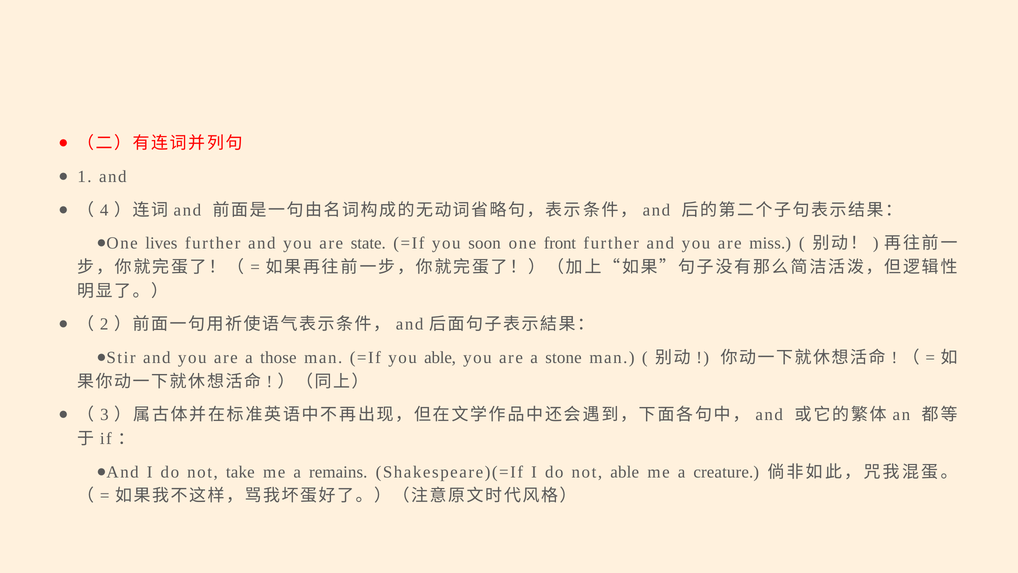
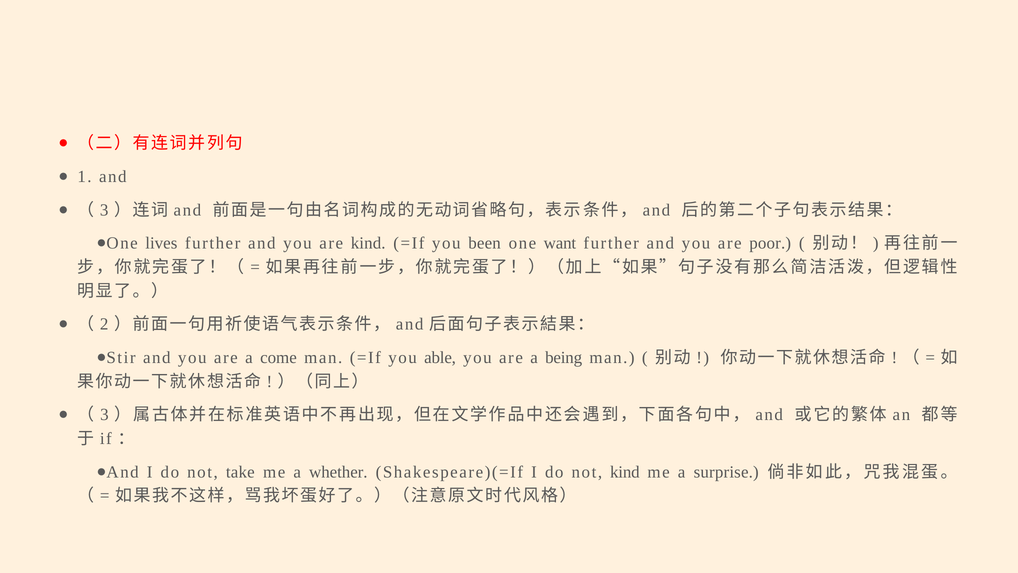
4 at (104, 210): 4 -> 3
are state: state -> kind
soon: soon -> been
front: front -> want
miss: miss -> poor
those: those -> come
stone: stone -> being
remains: remains -> whether
not able: able -> kind
creature: creature -> surprise
